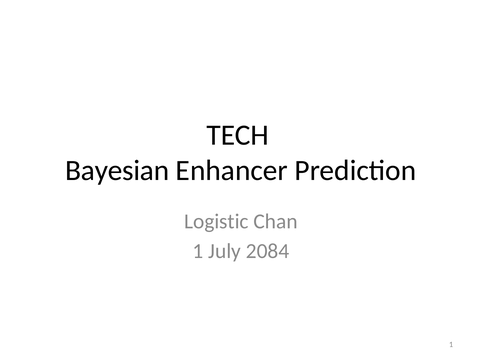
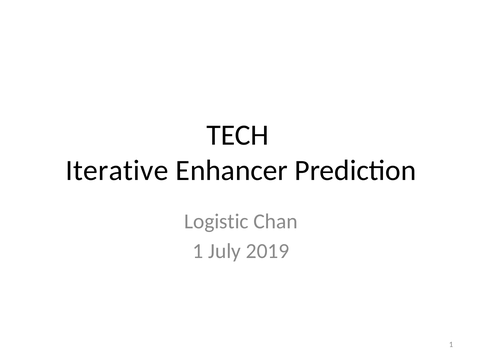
Bayesian: Bayesian -> Iterative
2084: 2084 -> 2019
